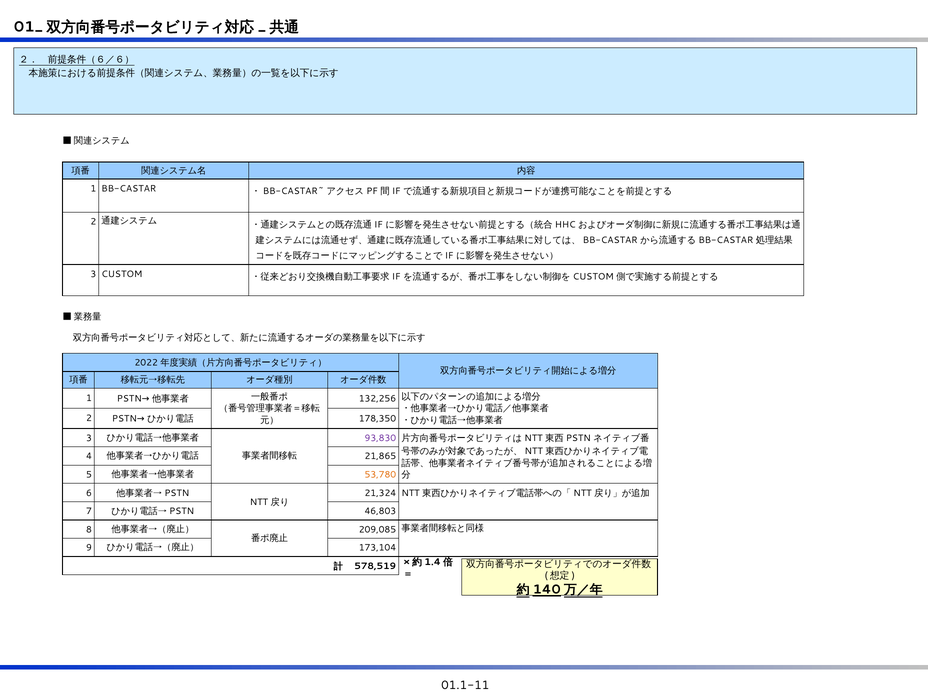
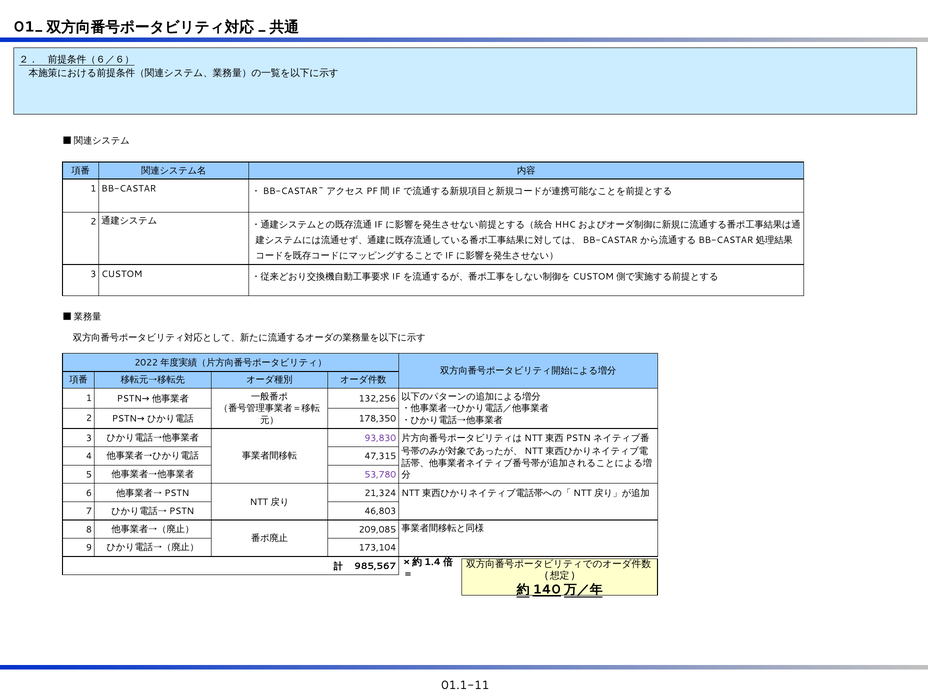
21,865: 21,865 -> 47,315
53,780 colour: orange -> purple
578,519: 578,519 -> 985,567
